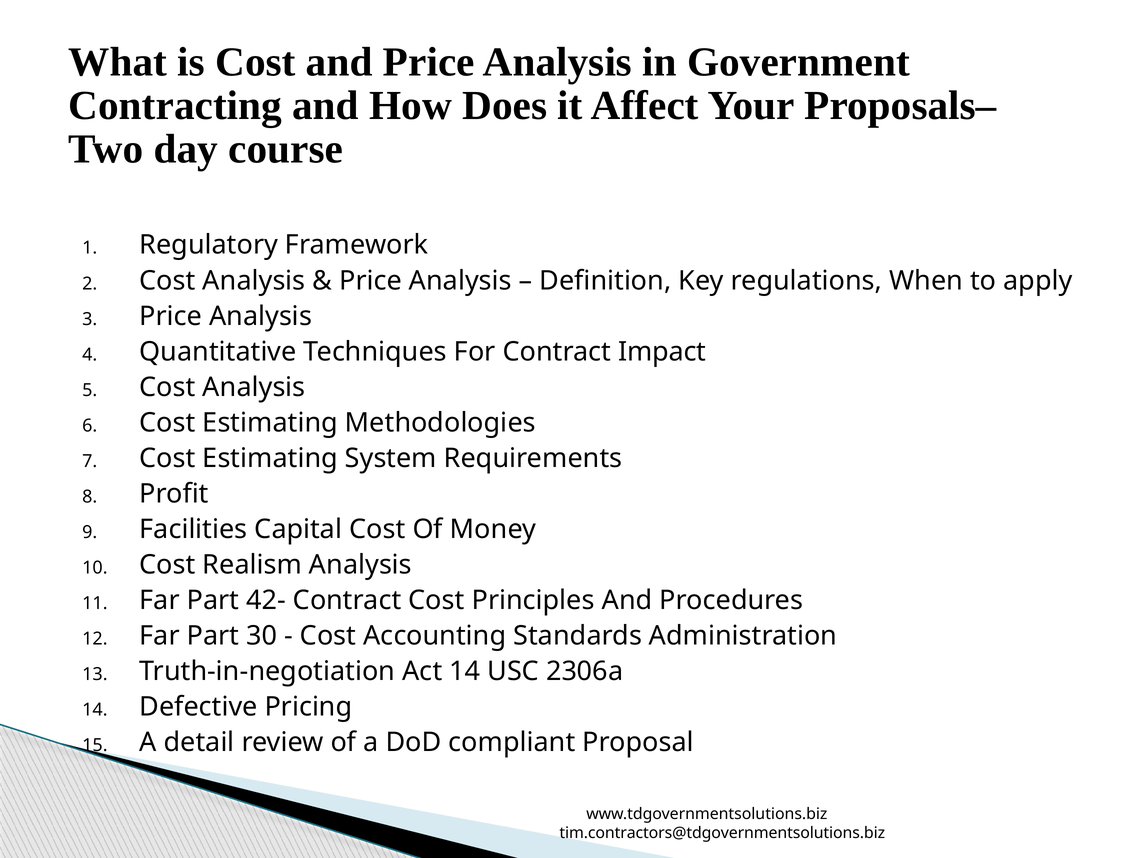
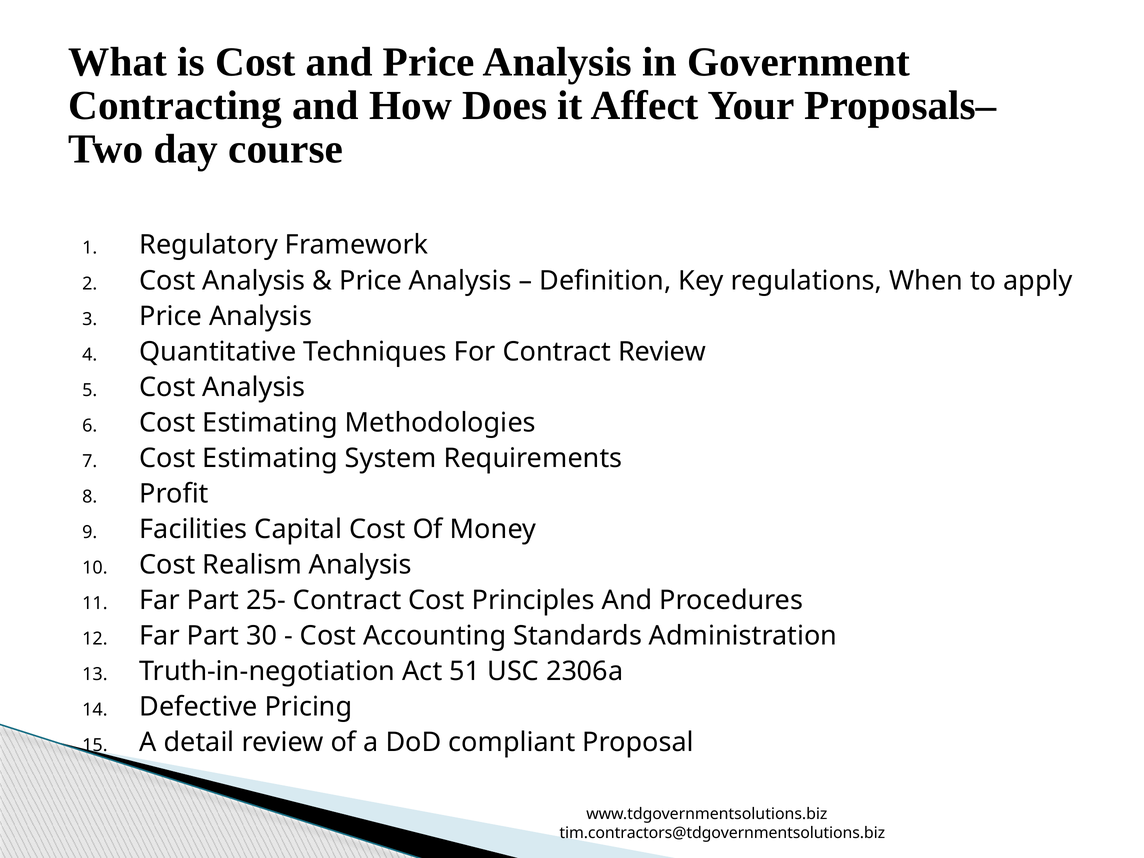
Contract Impact: Impact -> Review
42-: 42- -> 25-
Act 14: 14 -> 51
